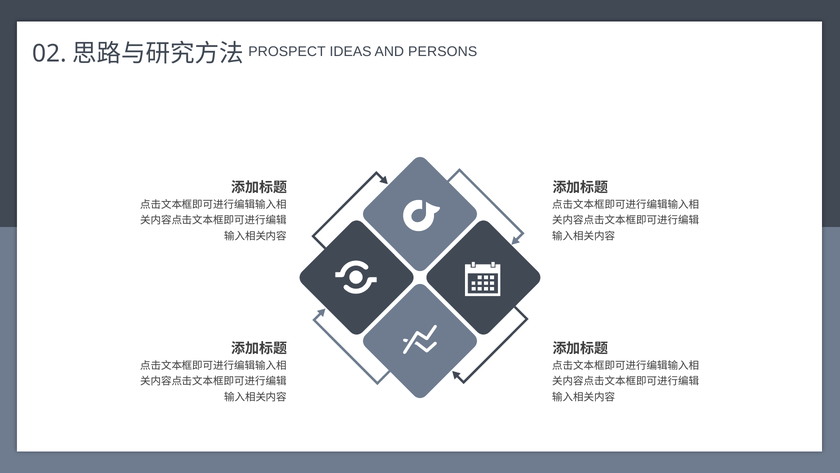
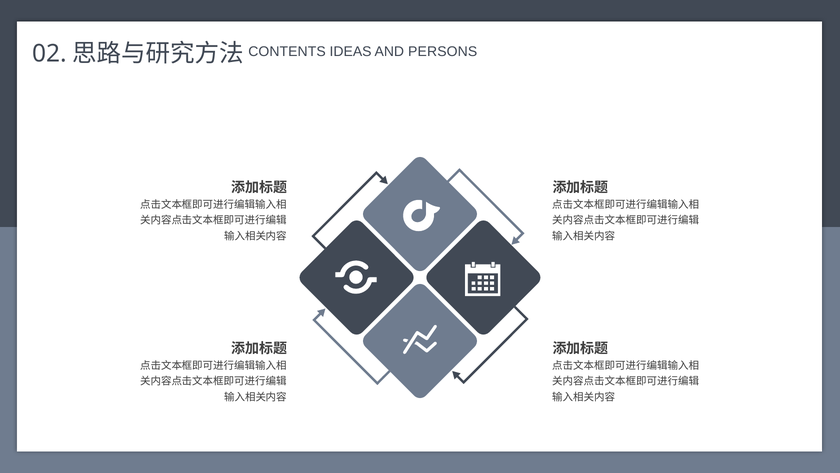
PROSPECT: PROSPECT -> CONTENTS
